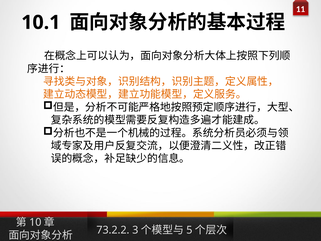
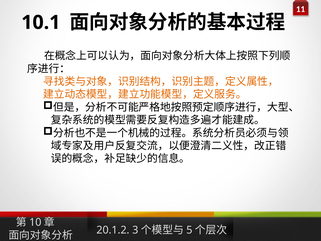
73.2.2: 73.2.2 -> 20.1.2
